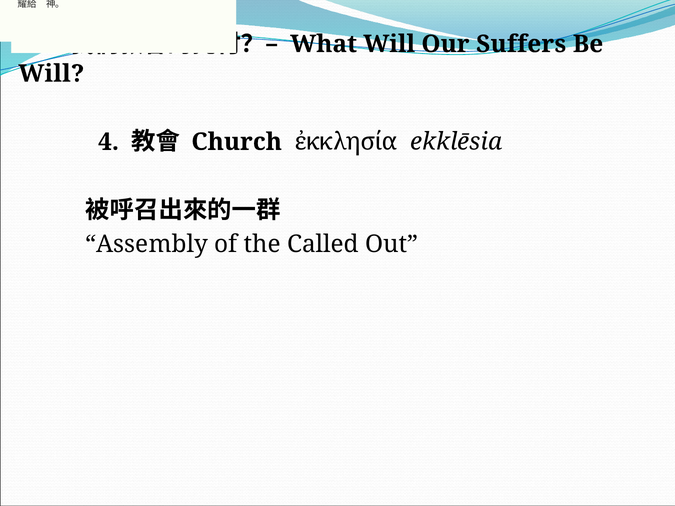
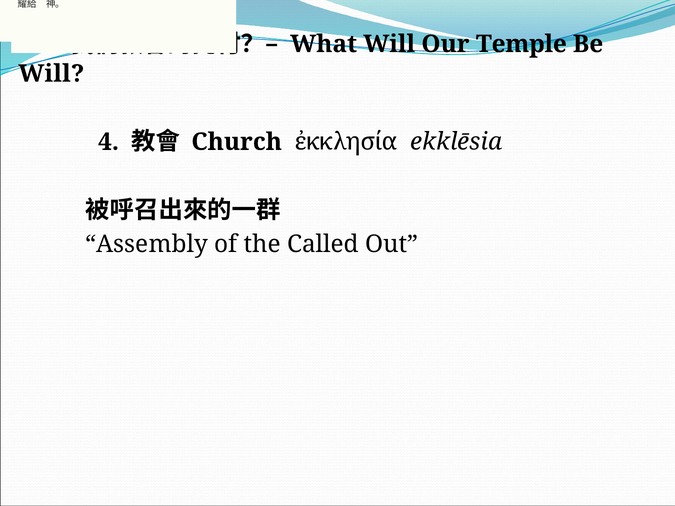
Suffers: Suffers -> Temple
